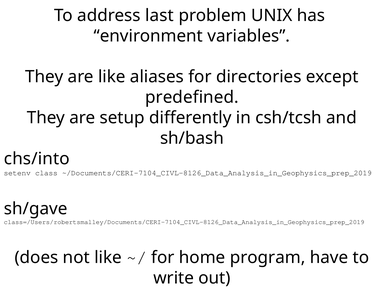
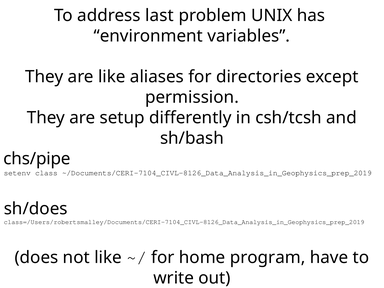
predefined: predefined -> permission
chs/into: chs/into -> chs/pipe
sh/gave: sh/gave -> sh/does
